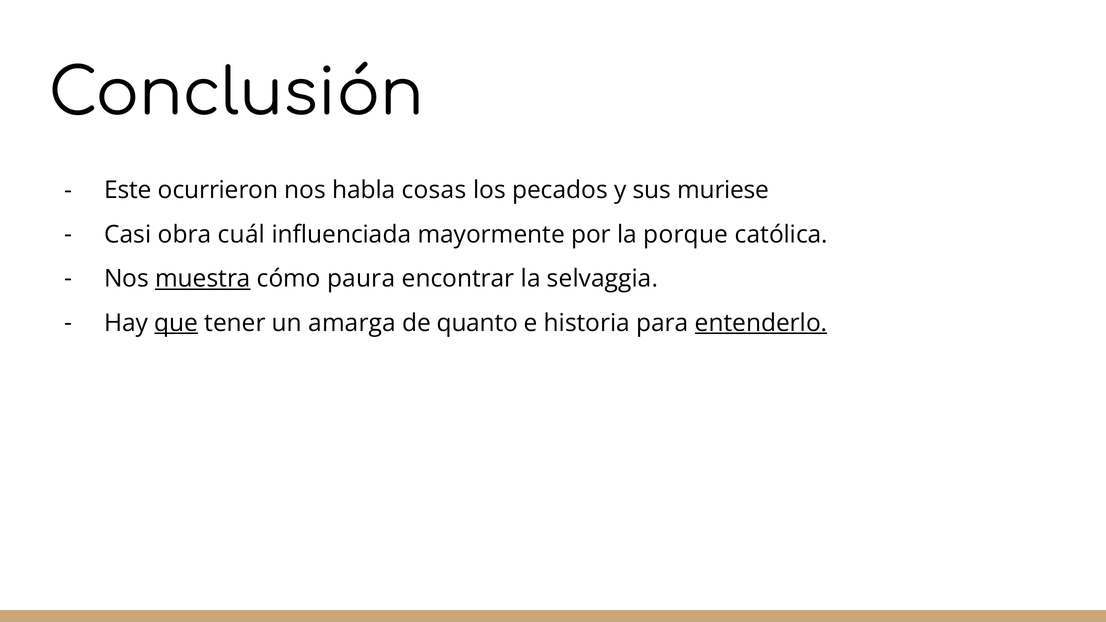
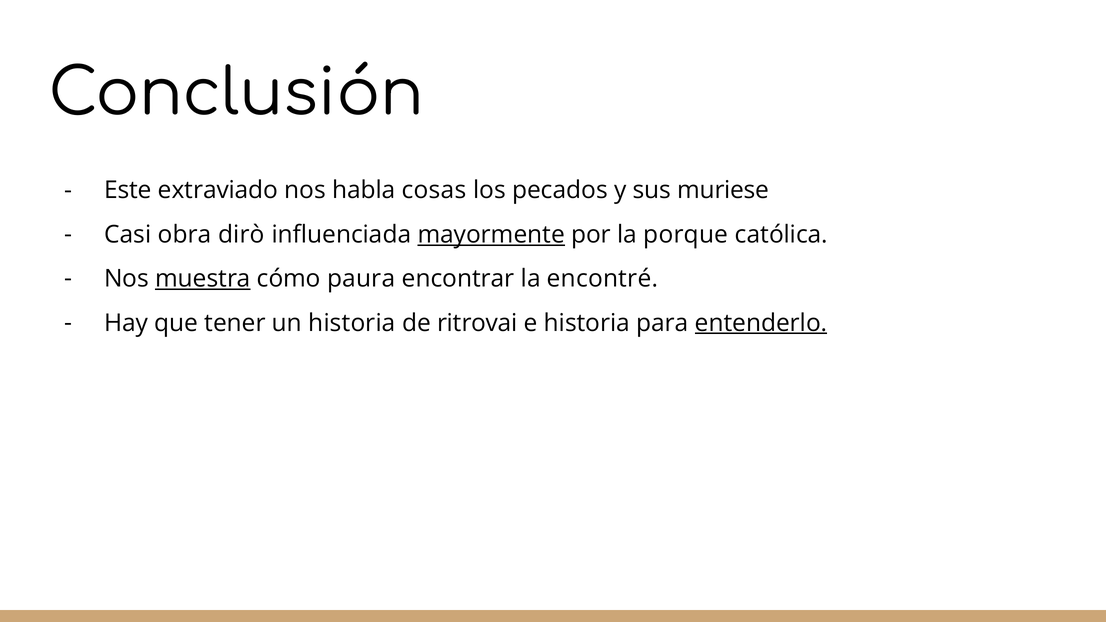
ocurrieron: ocurrieron -> extraviado
cuál: cuál -> dirò
mayormente underline: none -> present
selvaggia: selvaggia -> encontré
que underline: present -> none
un amarga: amarga -> historia
quanto: quanto -> ritrovai
